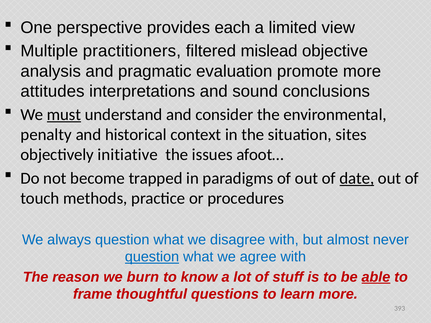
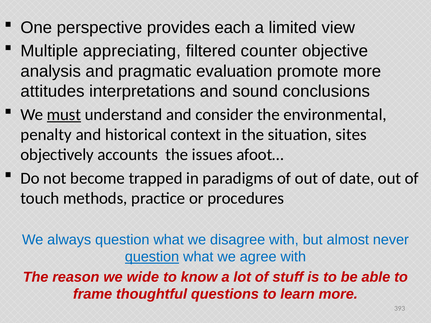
practitioners: practitioners -> appreciating
mislead: mislead -> counter
initiative: initiative -> accounts
date underline: present -> none
burn: burn -> wide
able underline: present -> none
